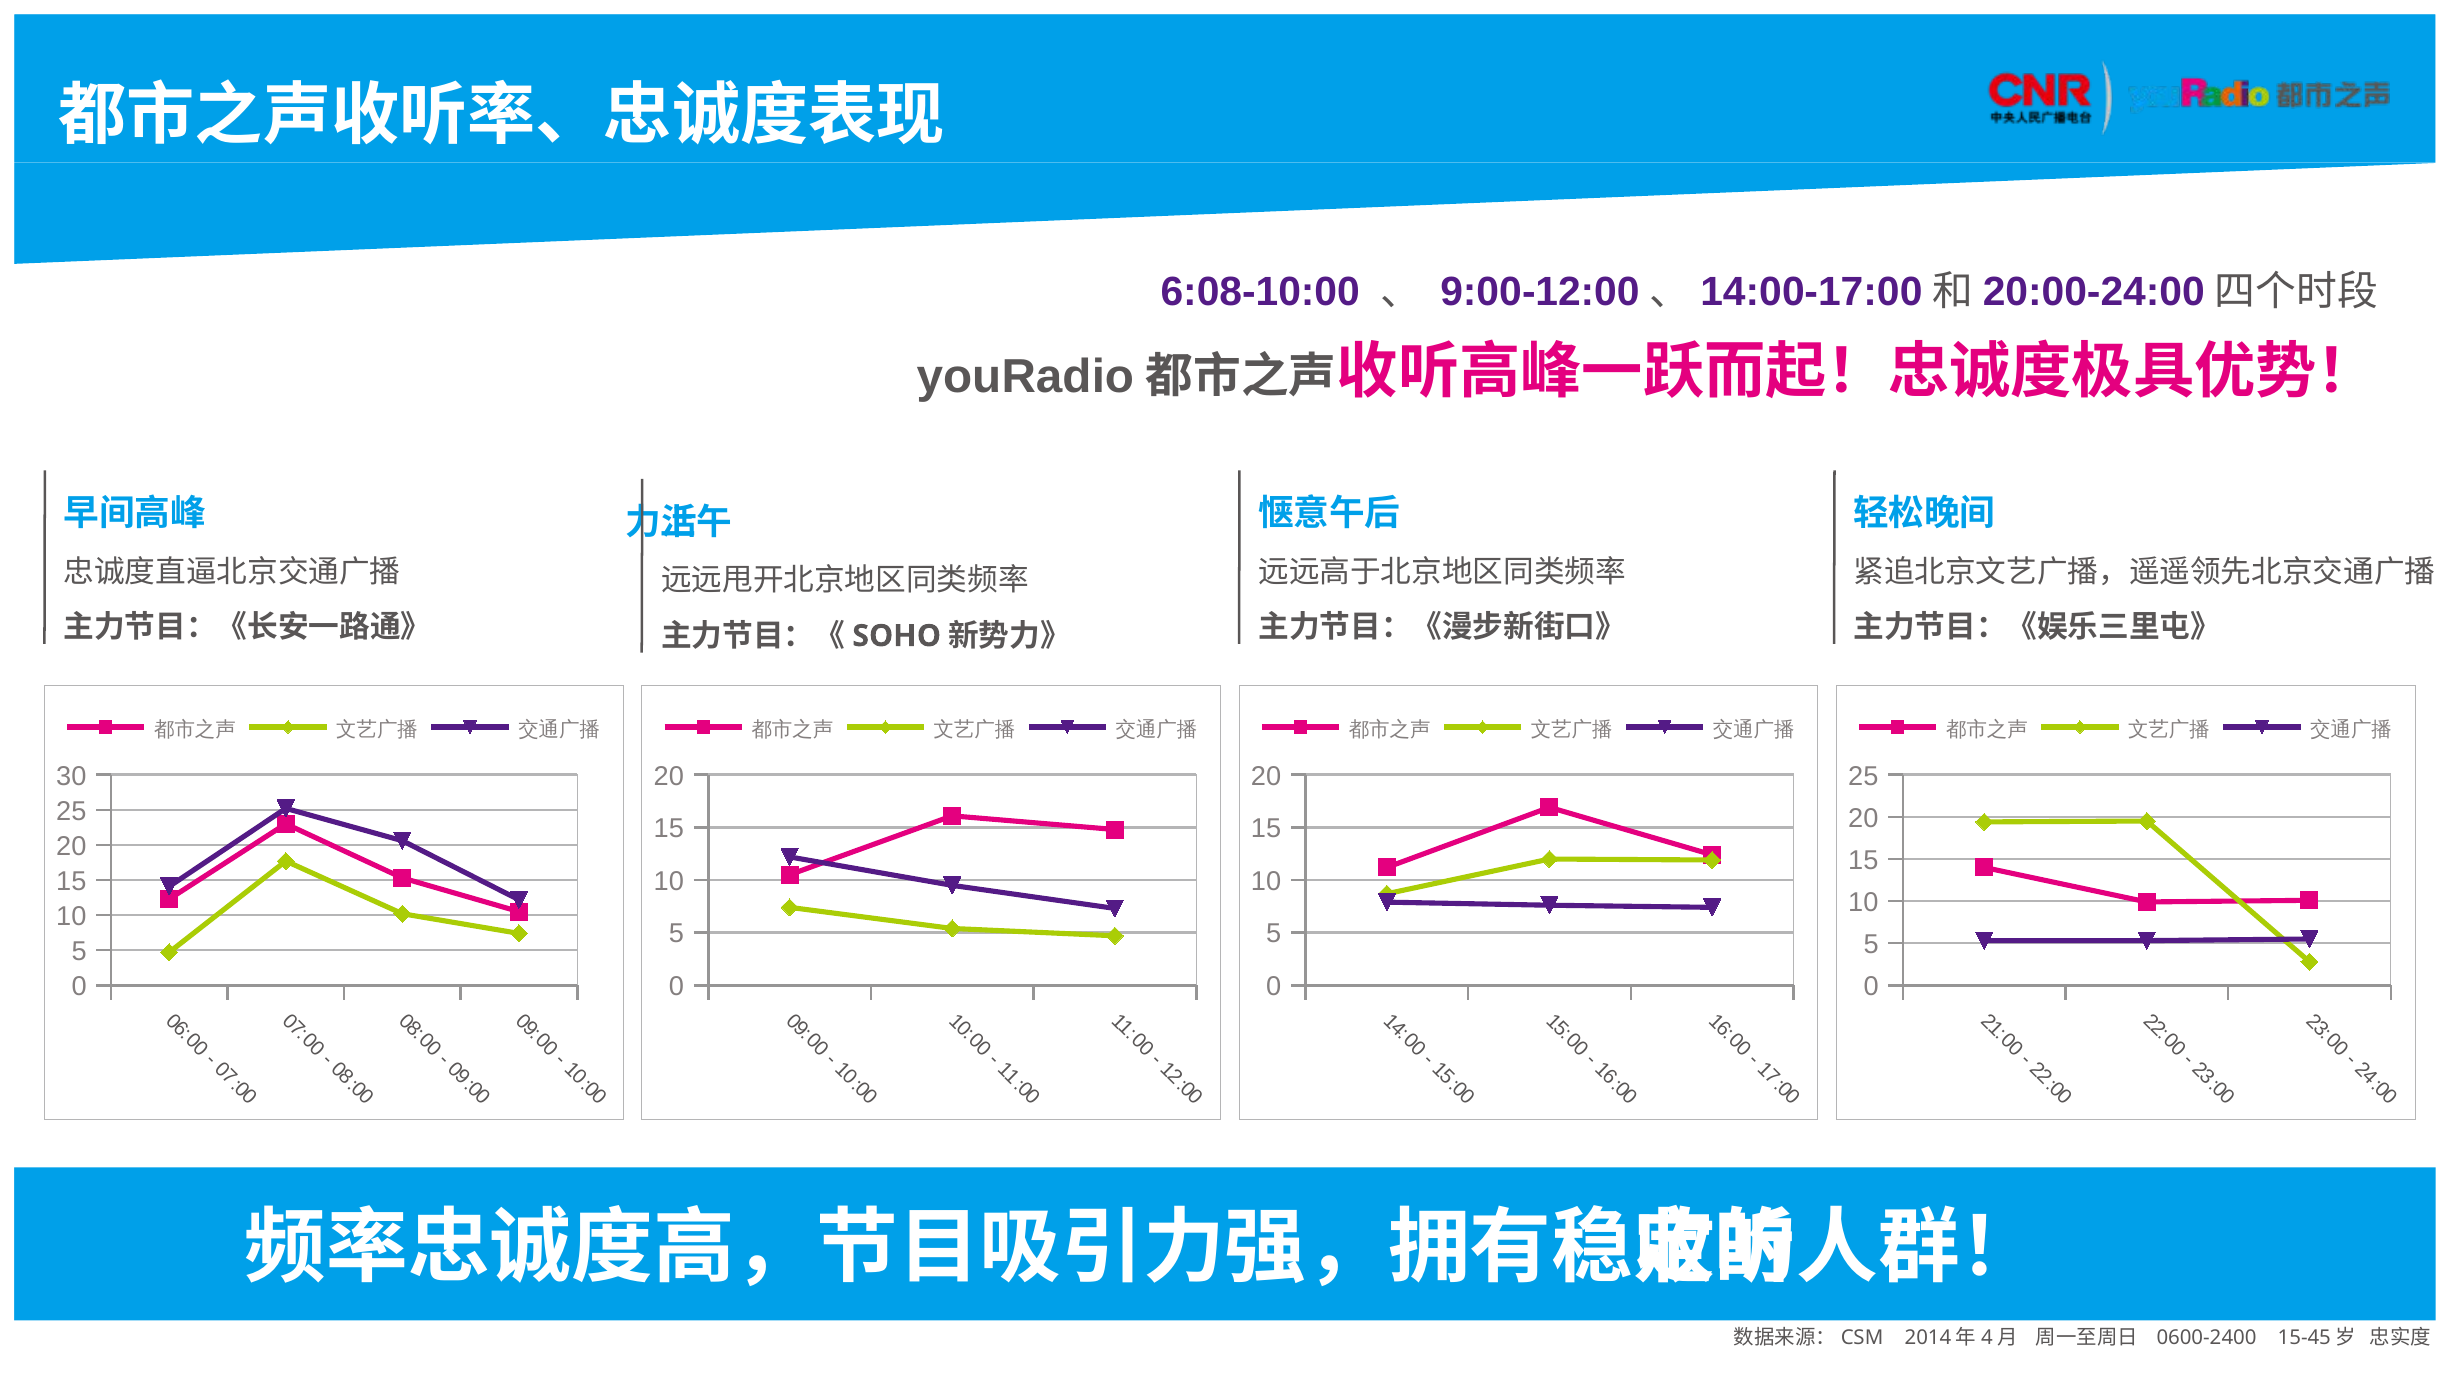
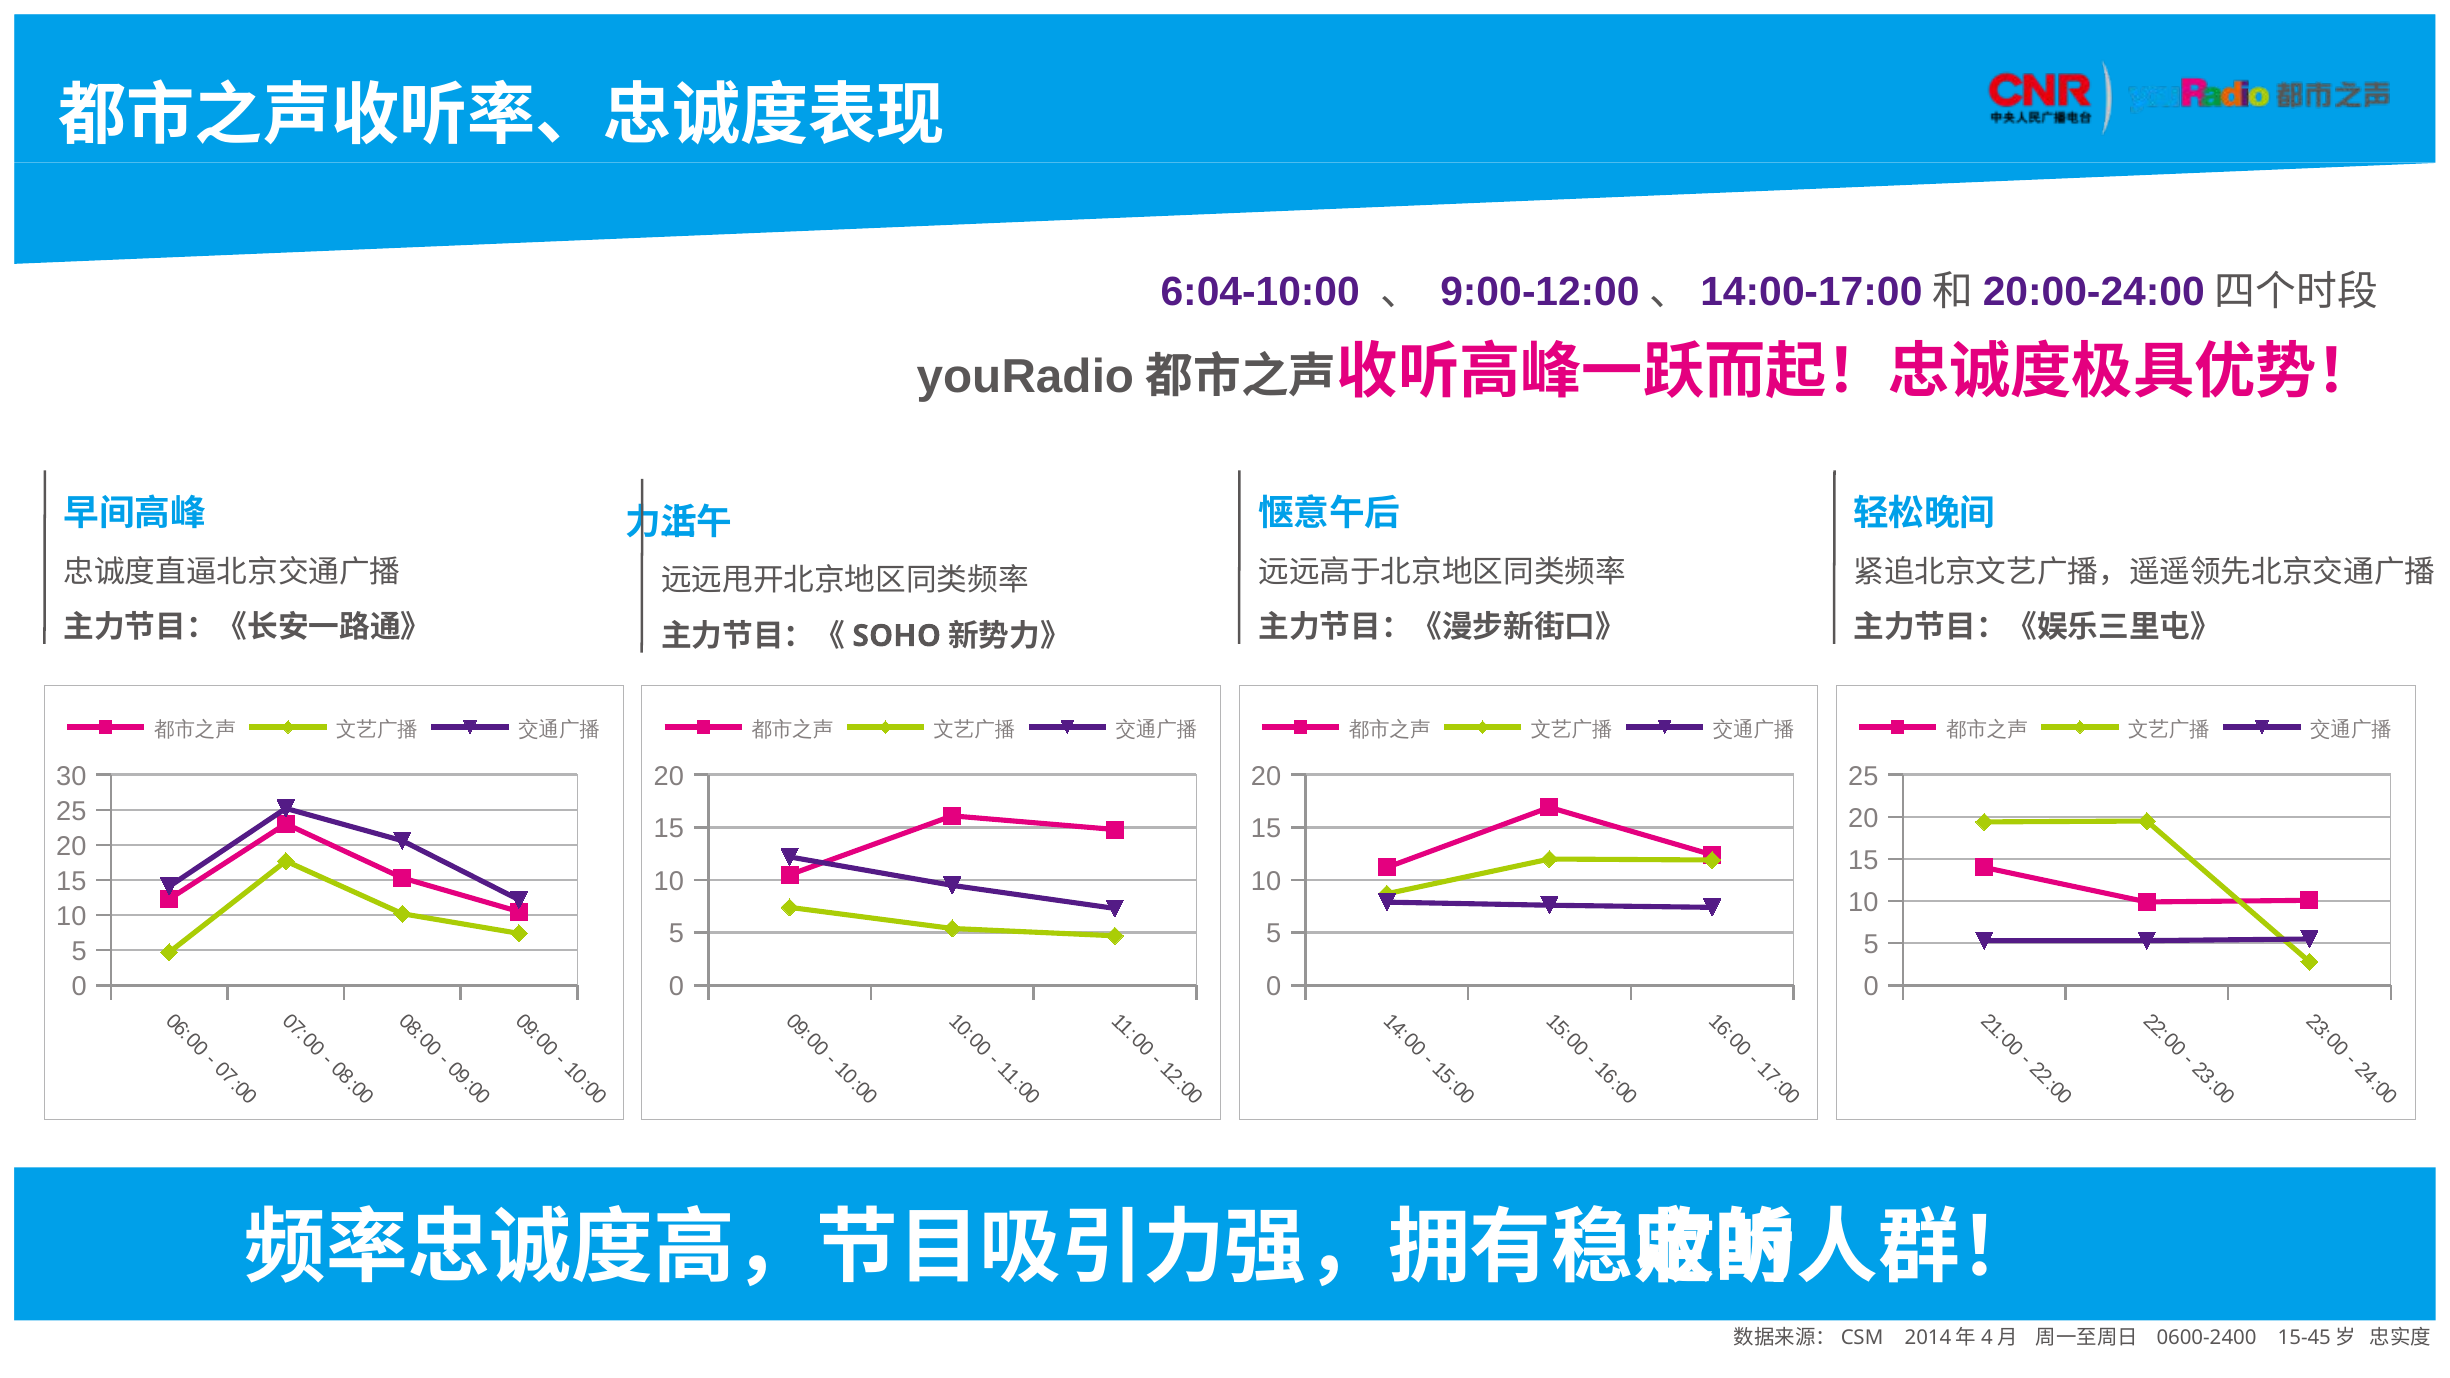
6:08-10:00: 6:08-10:00 -> 6:04-10:00
